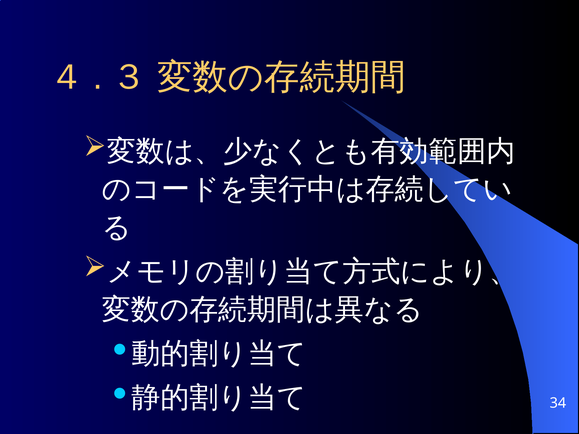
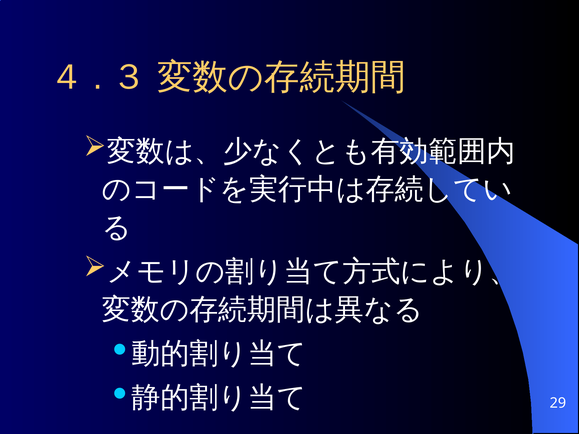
34: 34 -> 29
